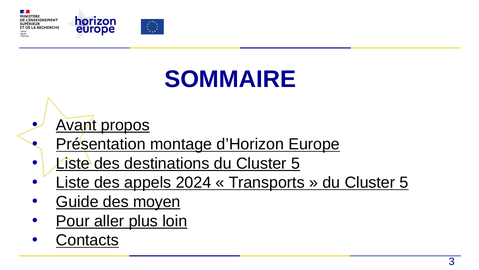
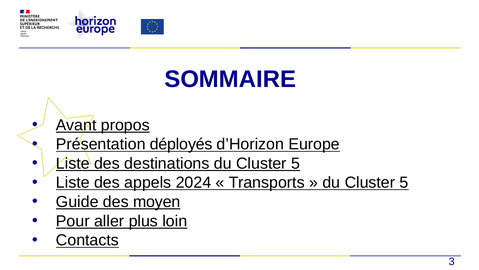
montage: montage -> déployés
